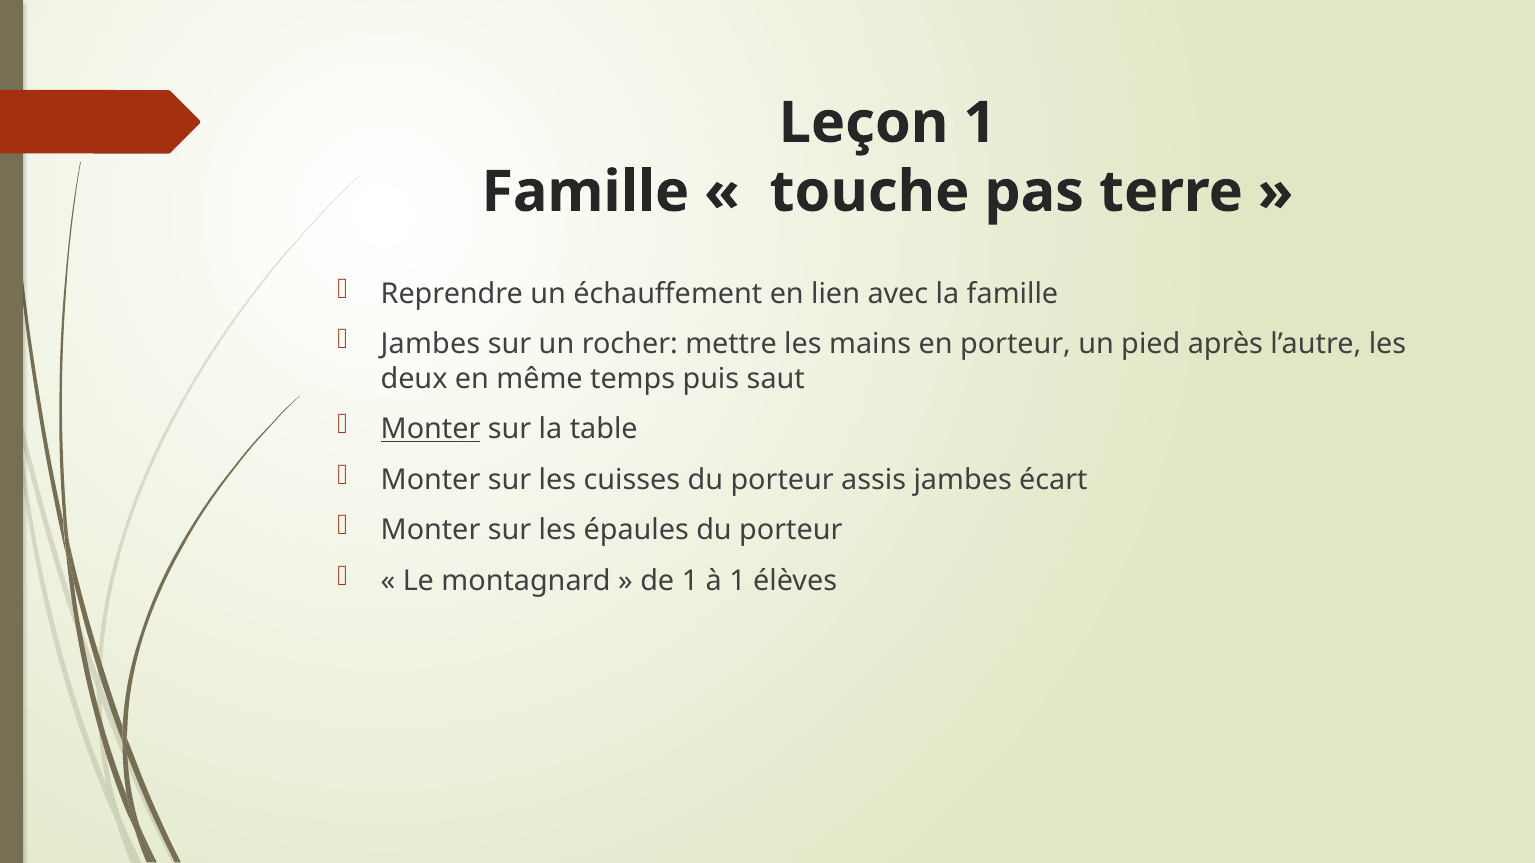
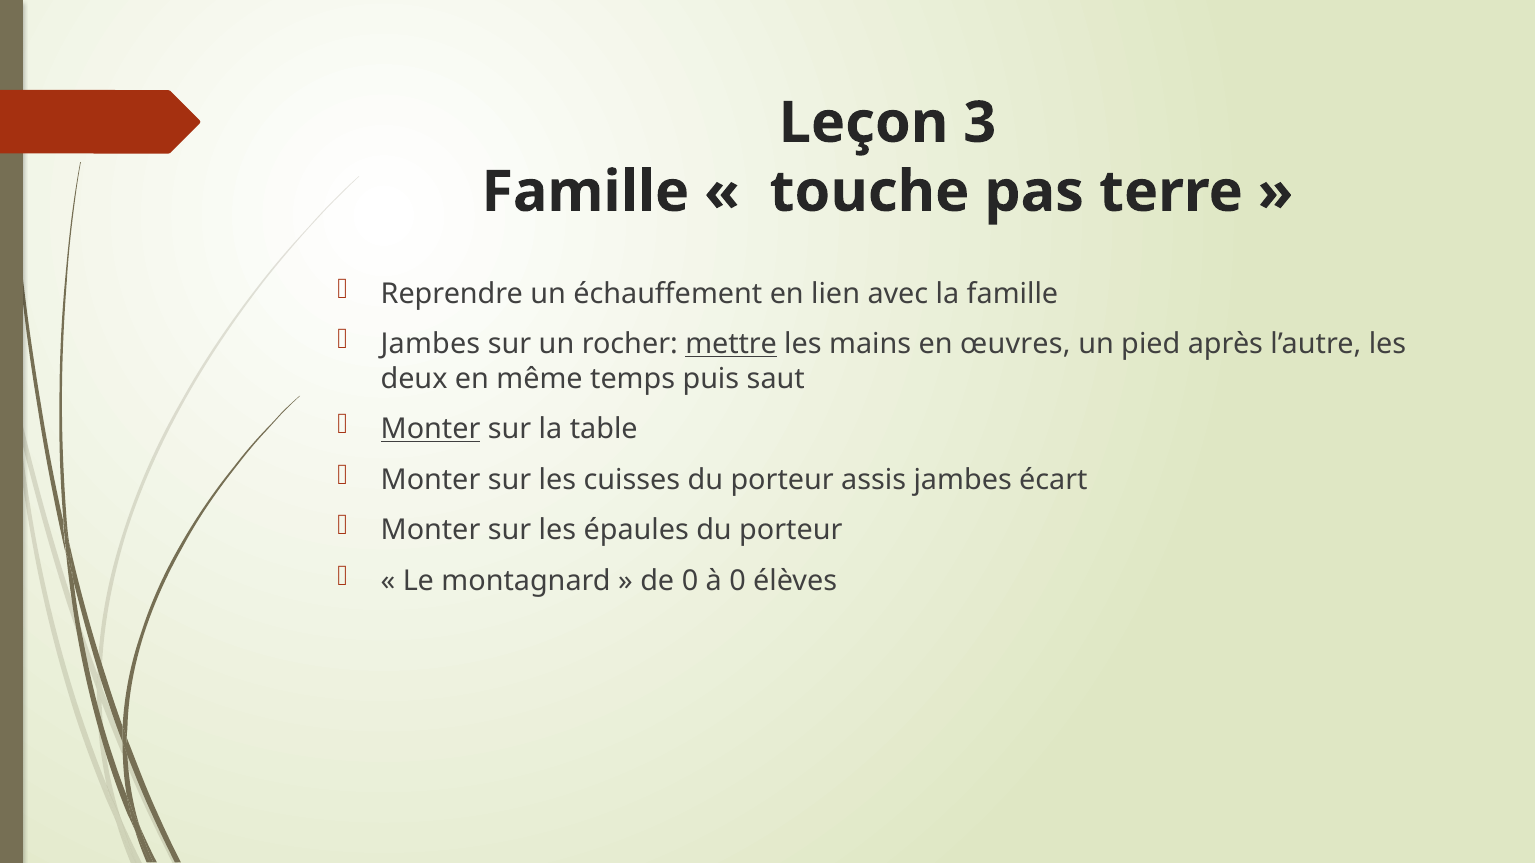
Leçon 1: 1 -> 3
mettre underline: none -> present
en porteur: porteur -> œuvres
de 1: 1 -> 0
à 1: 1 -> 0
